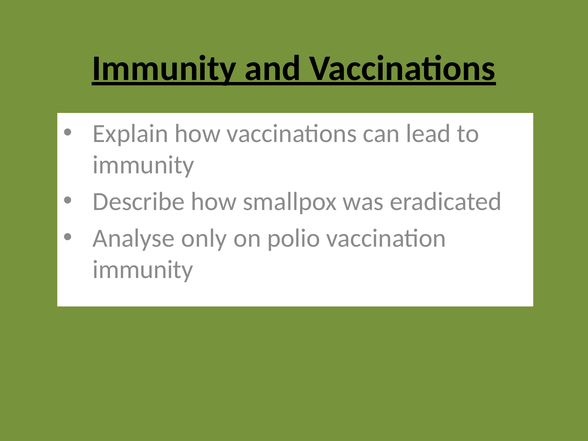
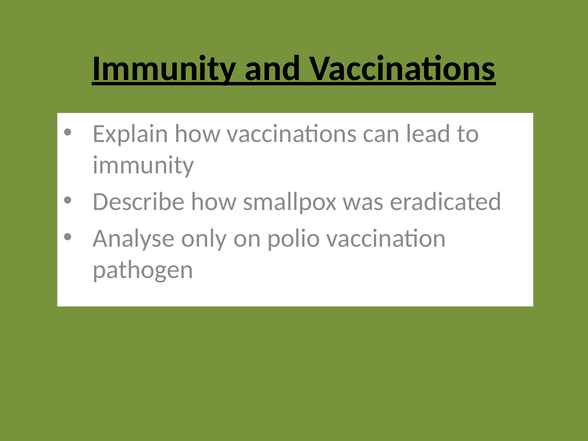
immunity at (143, 269): immunity -> pathogen
